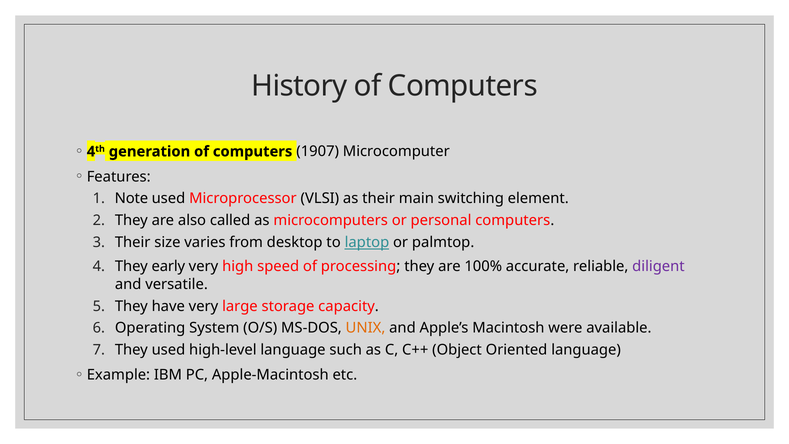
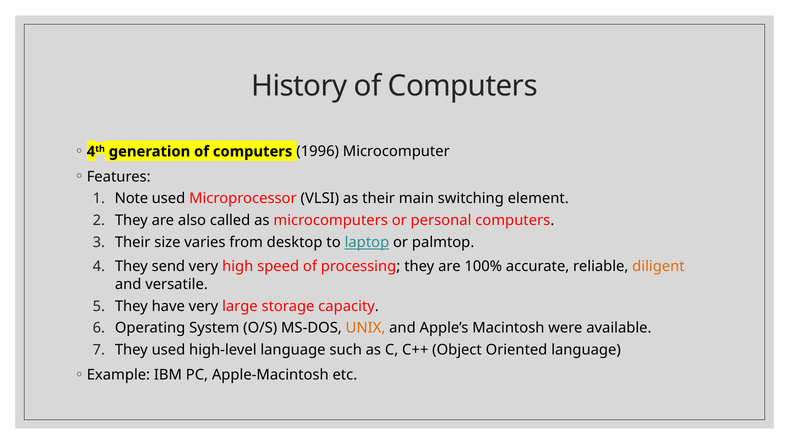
1907: 1907 -> 1996
early: early -> send
diligent colour: purple -> orange
